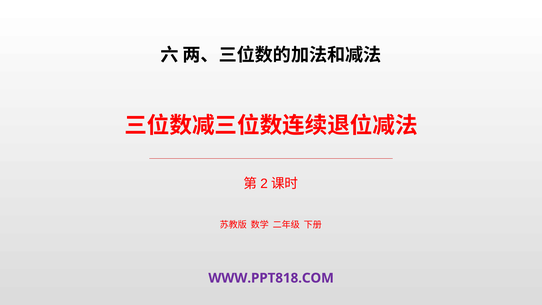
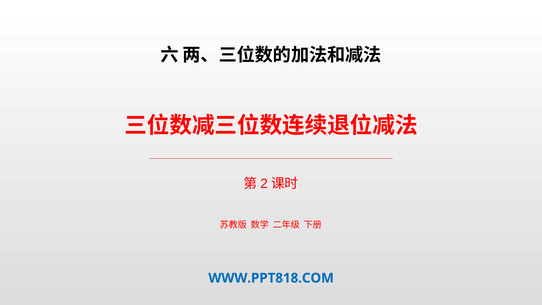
WWW.PPT818.COM colour: purple -> blue
